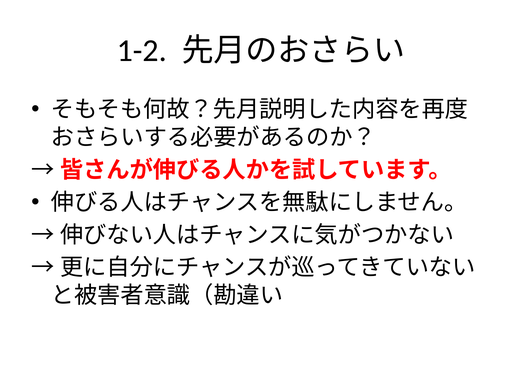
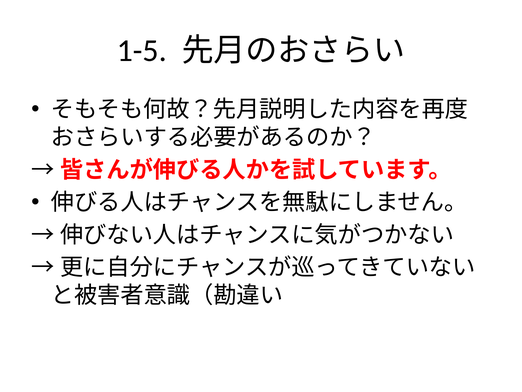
1-2: 1-2 -> 1-5
